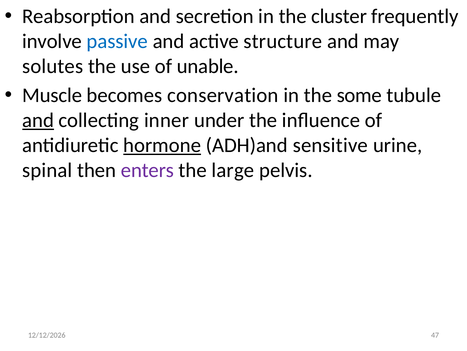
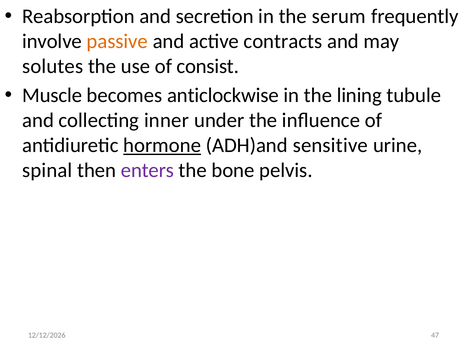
cluster: cluster -> serum
passive colour: blue -> orange
structure: structure -> contracts
unable: unable -> consist
conservation: conservation -> anticlockwise
some: some -> lining
and at (38, 120) underline: present -> none
large: large -> bone
